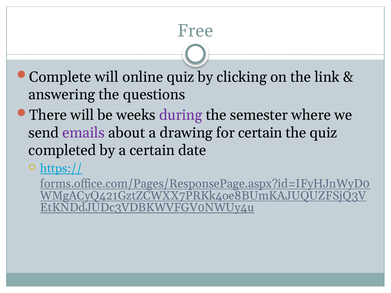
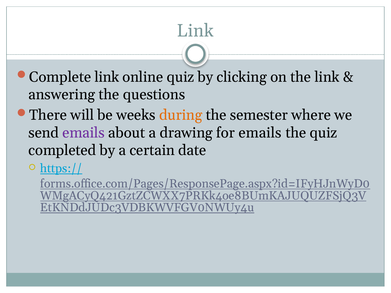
Free at (195, 31): Free -> Link
Complete will: will -> link
during colour: purple -> orange
for certain: certain -> emails
